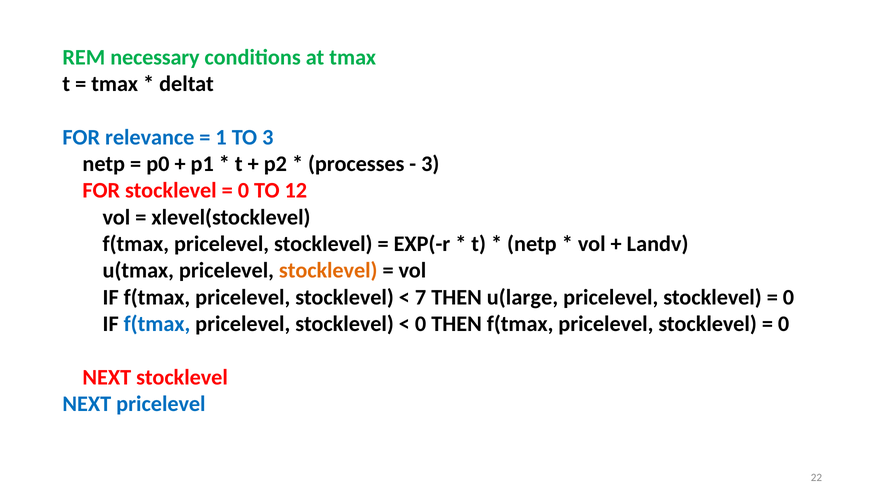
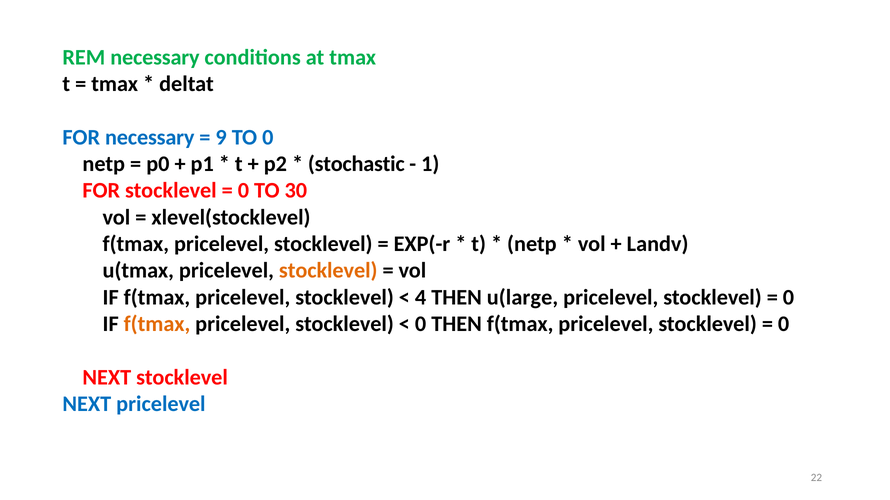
FOR relevance: relevance -> necessary
1: 1 -> 9
TO 3: 3 -> 0
processes: processes -> stochastic
3 at (430, 164): 3 -> 1
12: 12 -> 30
7: 7 -> 4
f(tmax at (157, 324) colour: blue -> orange
